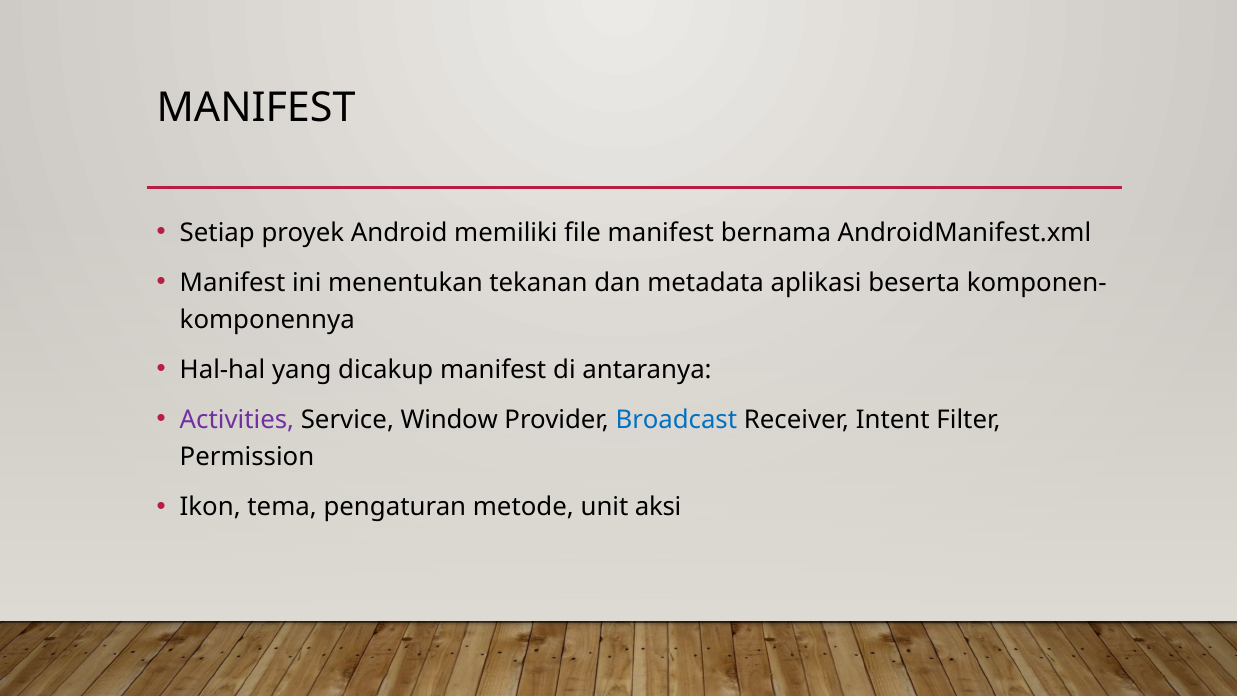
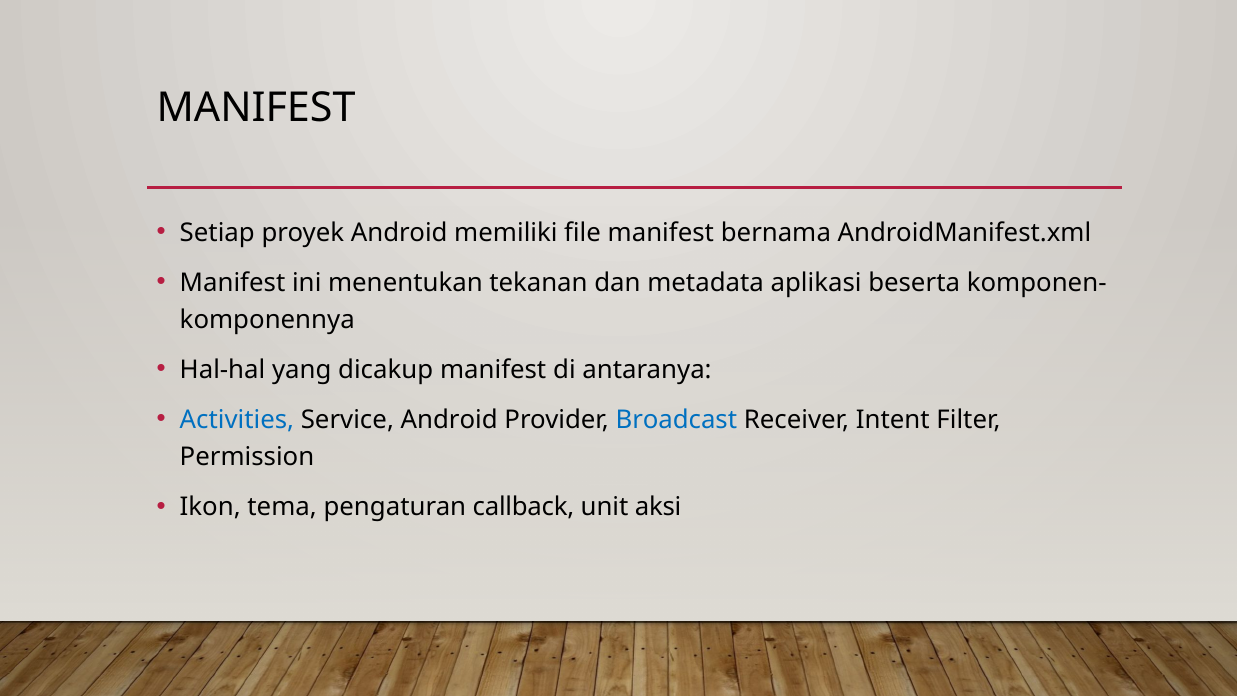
Activities colour: purple -> blue
Service Window: Window -> Android
metode: metode -> callback
